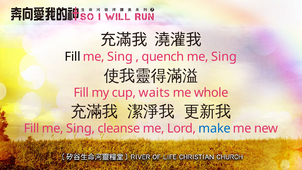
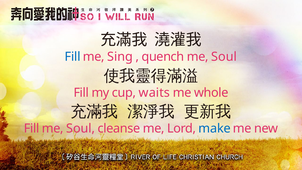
Fill at (73, 57) colour: black -> blue
quench me Sing: Sing -> Soul
Sing at (81, 128): Sing -> Soul
